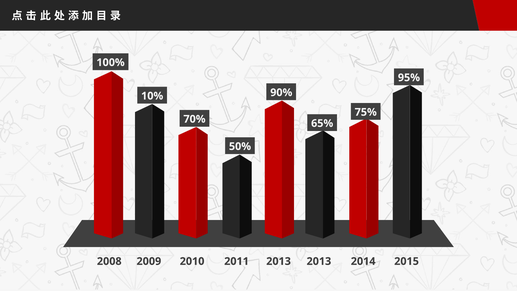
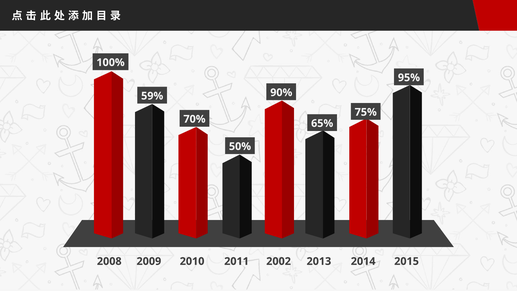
10%: 10% -> 59%
2013 at (279, 261): 2013 -> 2002
